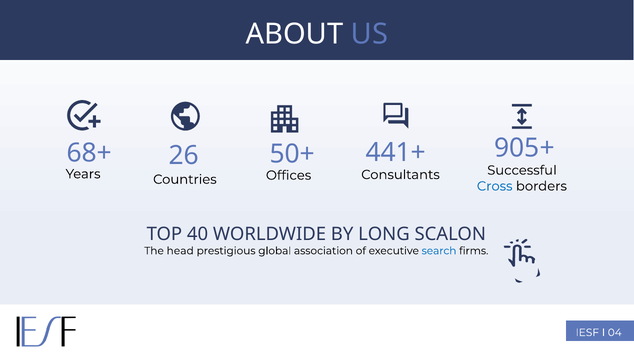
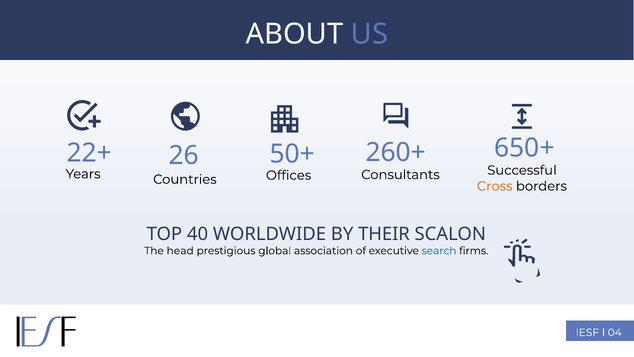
441+: 441+ -> 260+
68+: 68+ -> 22+
905+: 905+ -> 650+
Cross colour: blue -> orange
LONG: LONG -> THEIR
